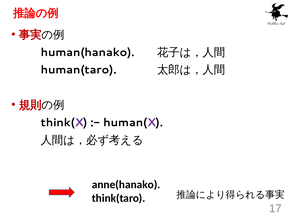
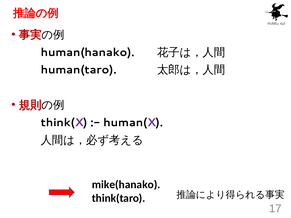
anne(hanako: anne(hanako -> mike(hanako
